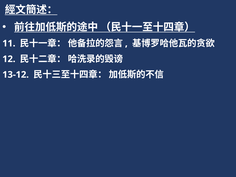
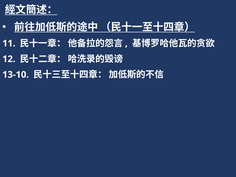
13-12: 13-12 -> 13-10
